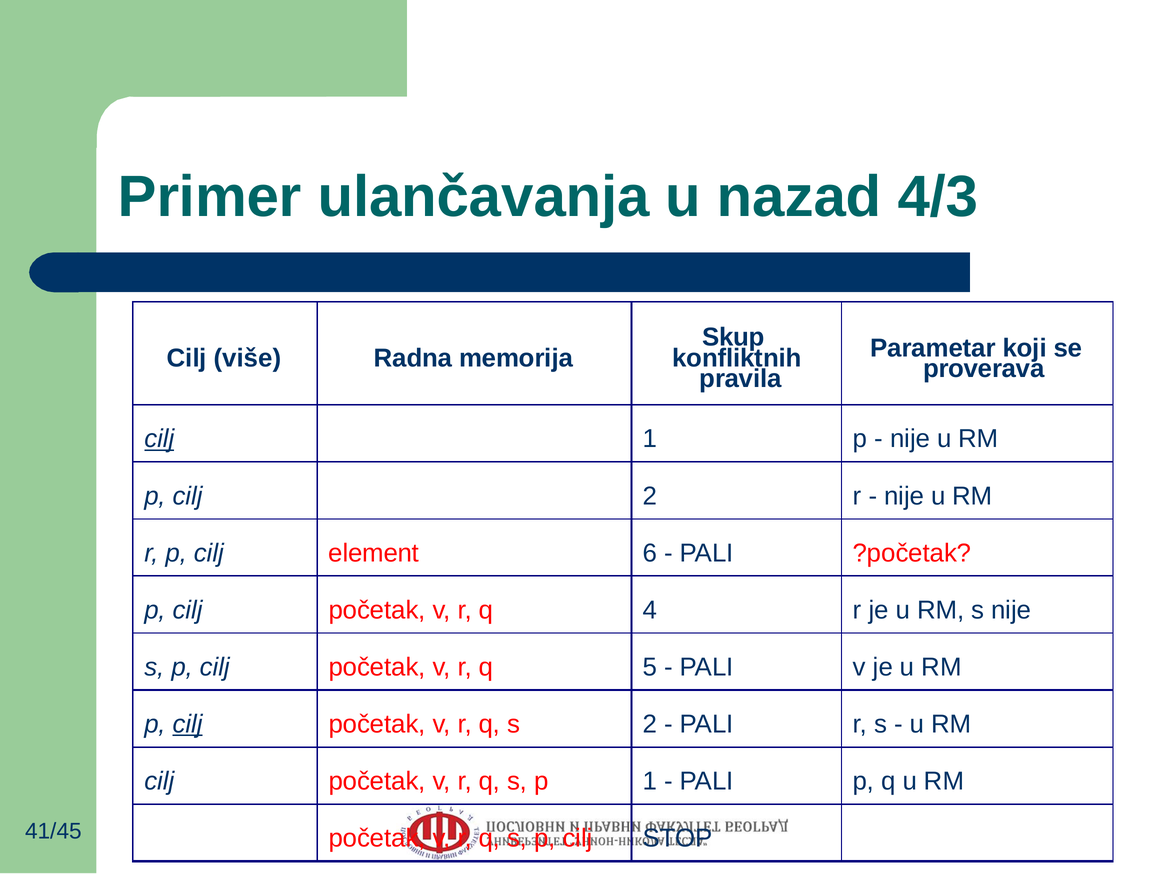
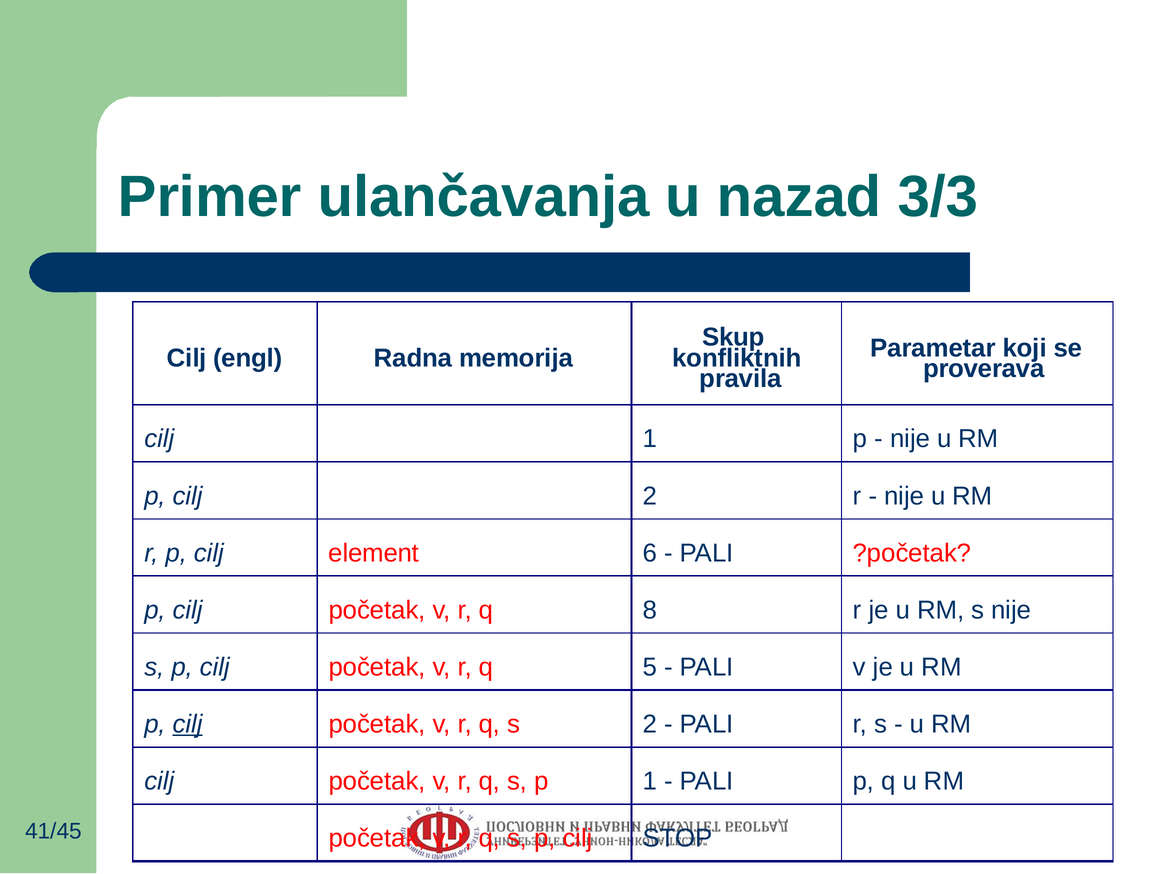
4/3: 4/3 -> 3/3
više: više -> engl
cilj at (159, 439) underline: present -> none
4: 4 -> 8
